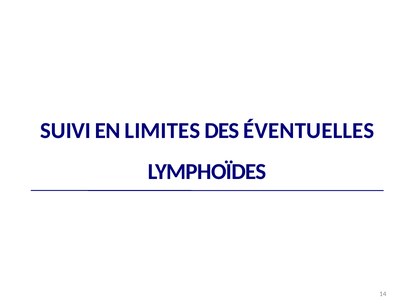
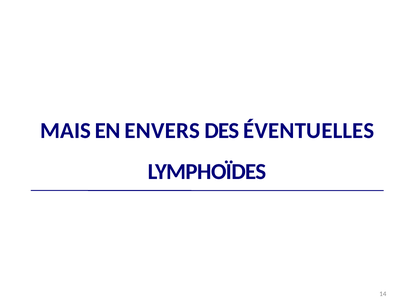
SUIVI: SUIVI -> MAIS
LIMITES: LIMITES -> ENVERS
